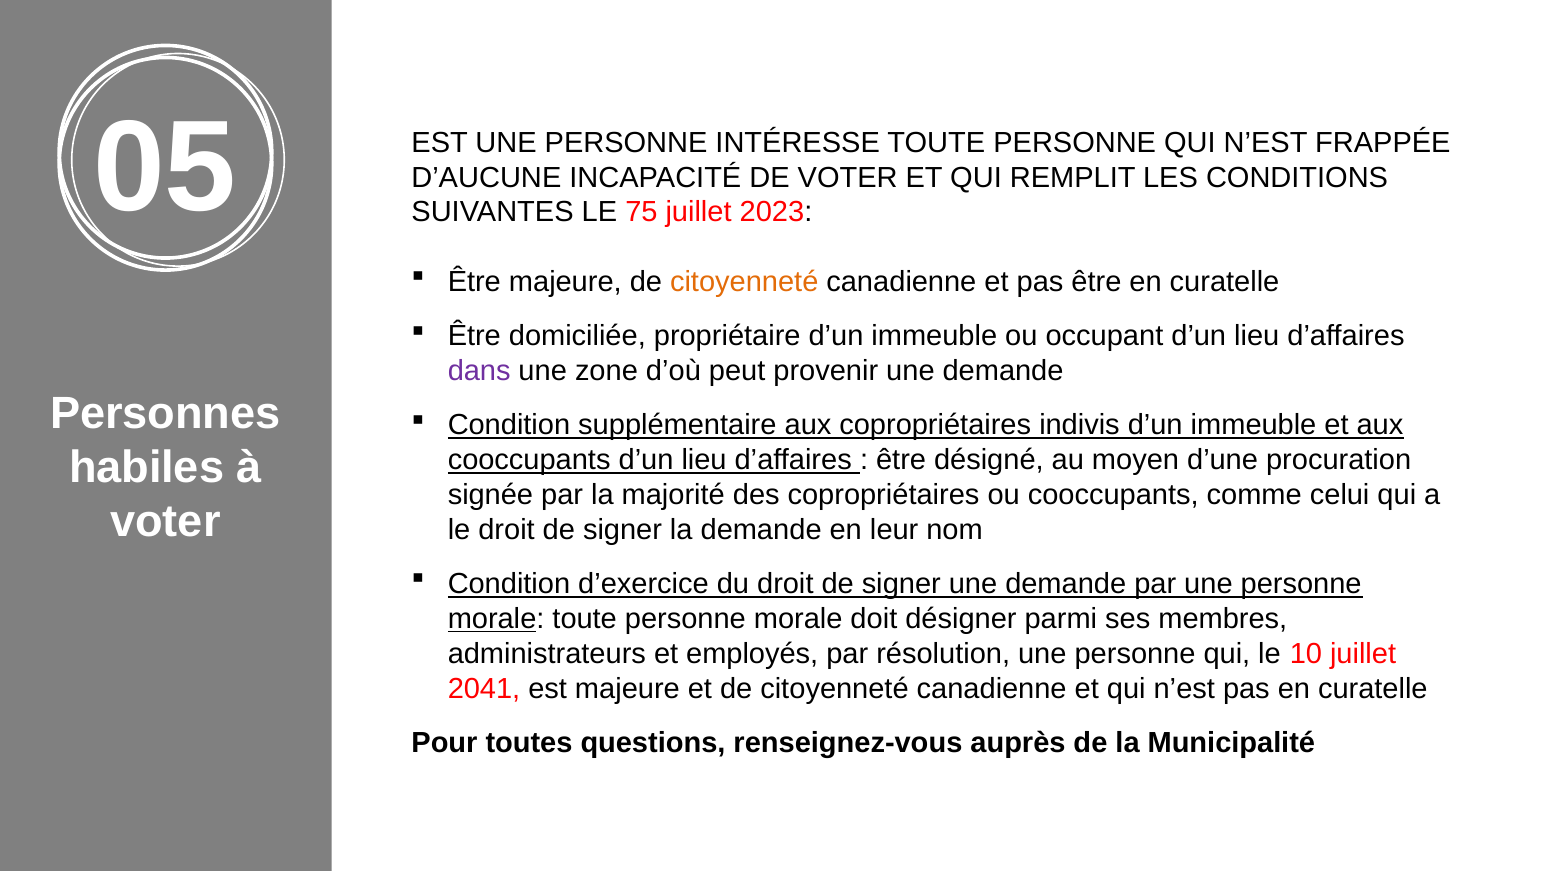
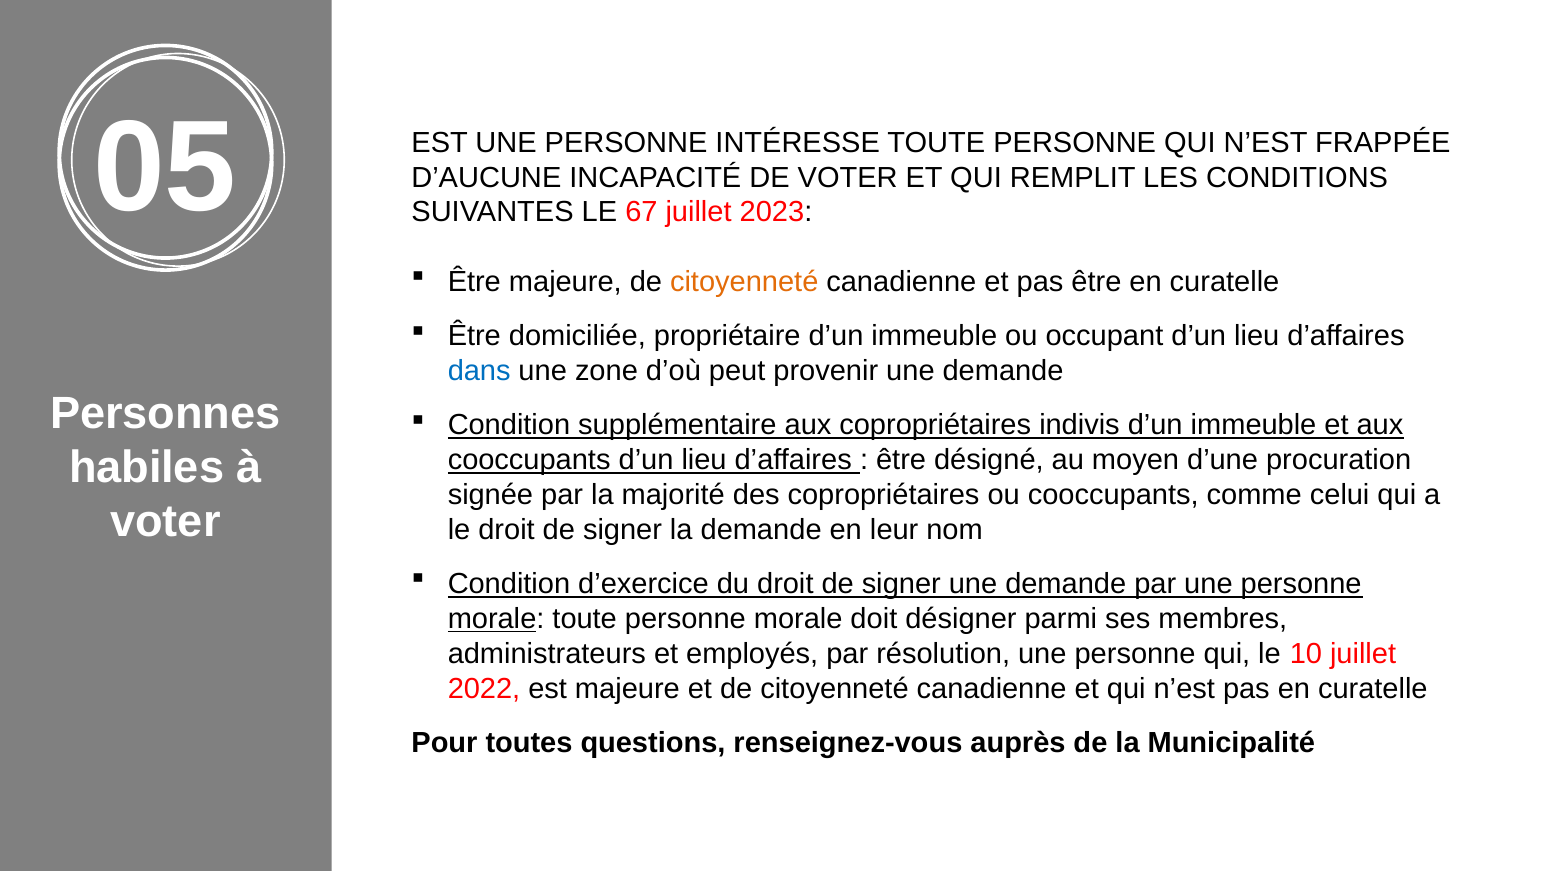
75: 75 -> 67
dans colour: purple -> blue
2041: 2041 -> 2022
